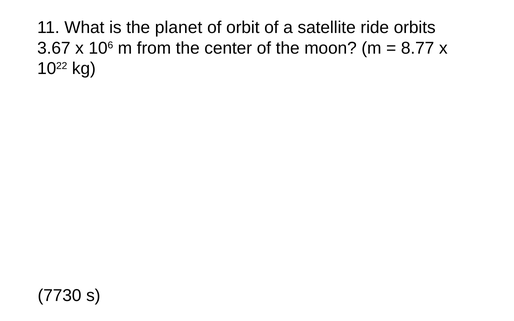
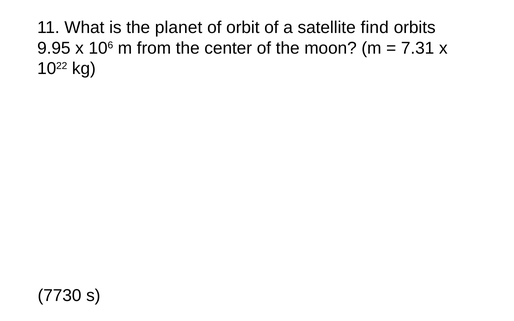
ride: ride -> find
3.67: 3.67 -> 9.95
8.77: 8.77 -> 7.31
